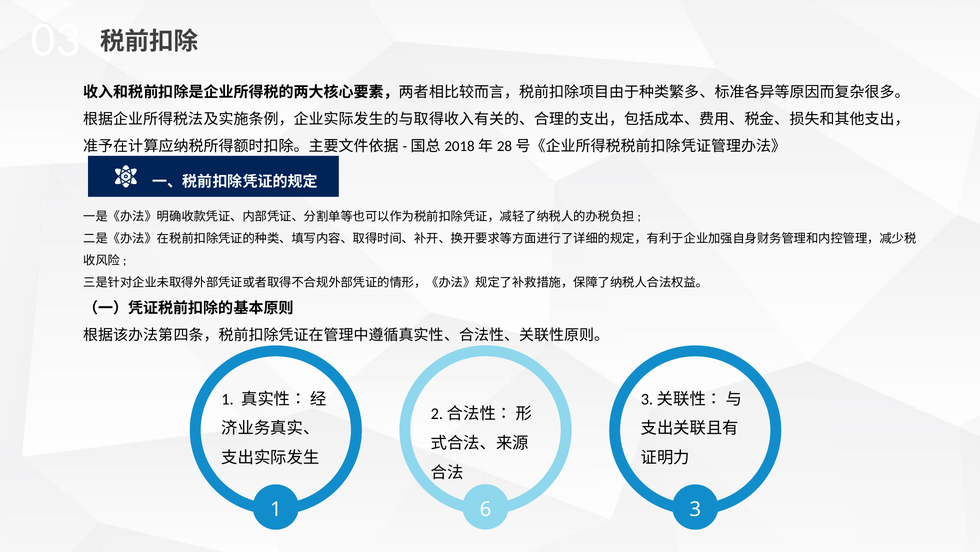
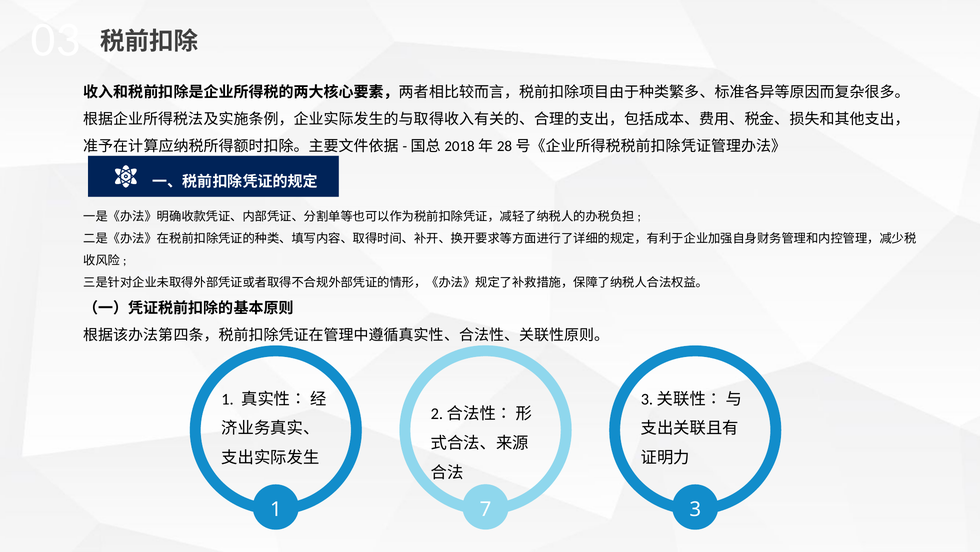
6: 6 -> 7
